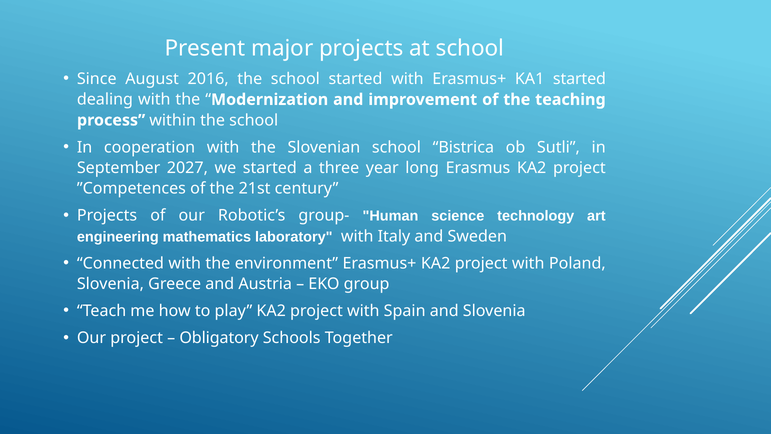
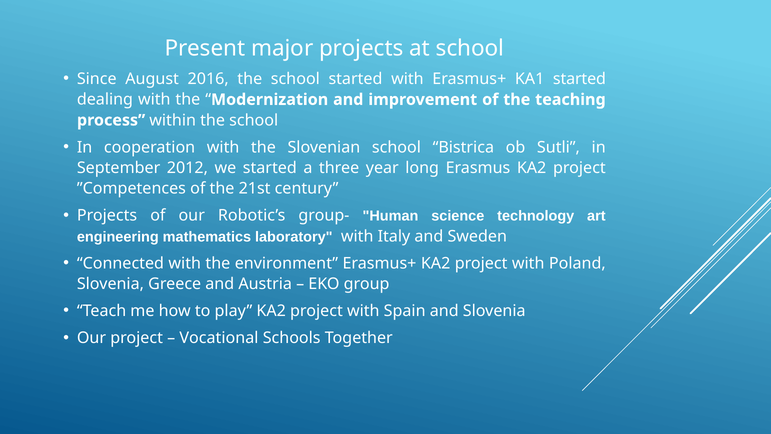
2027: 2027 -> 2012
Obligatory: Obligatory -> Vocational
